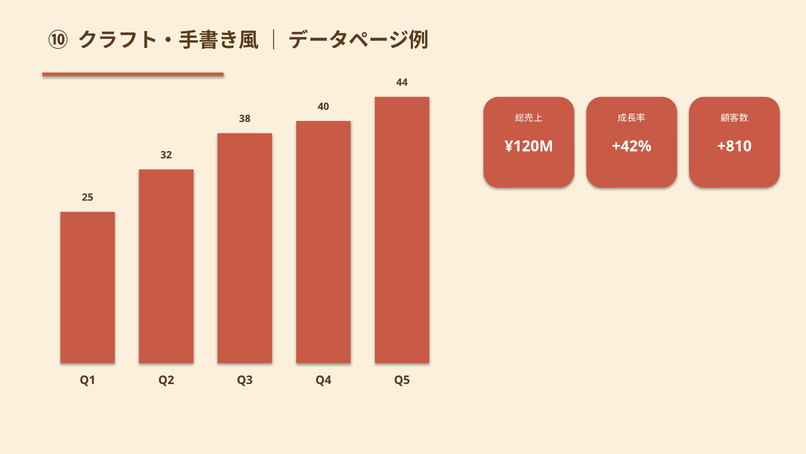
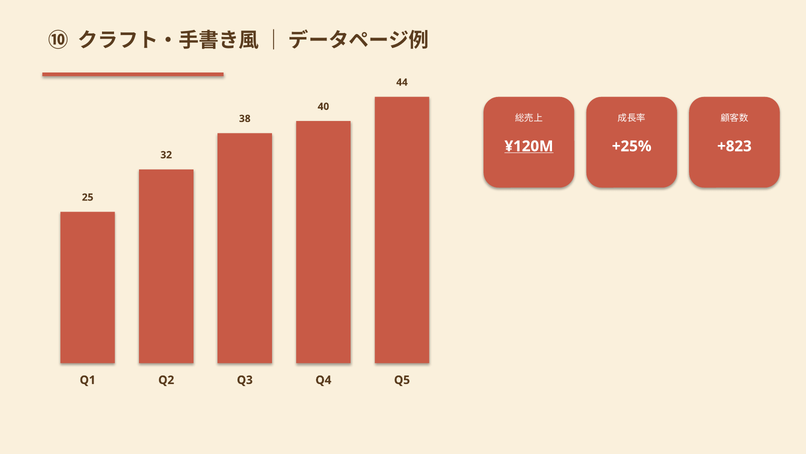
¥120M underline: none -> present
+42%: +42% -> +25%
+810: +810 -> +823
